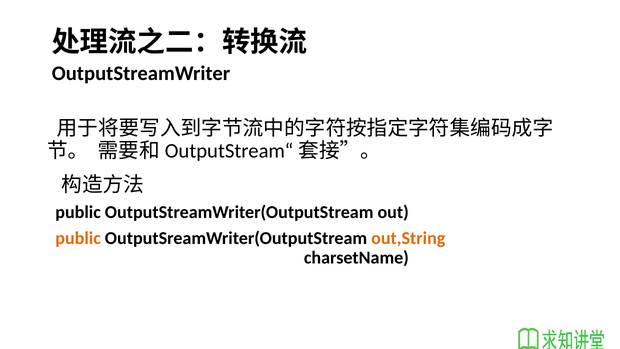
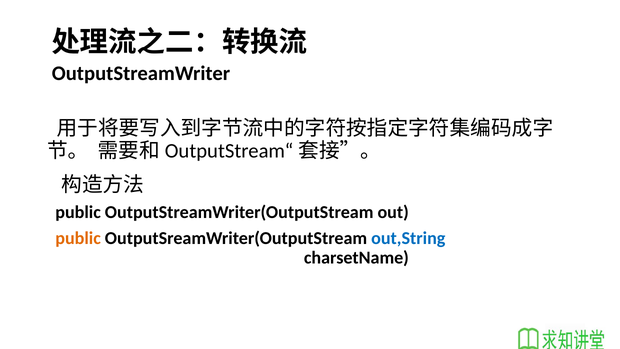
out,String colour: orange -> blue
